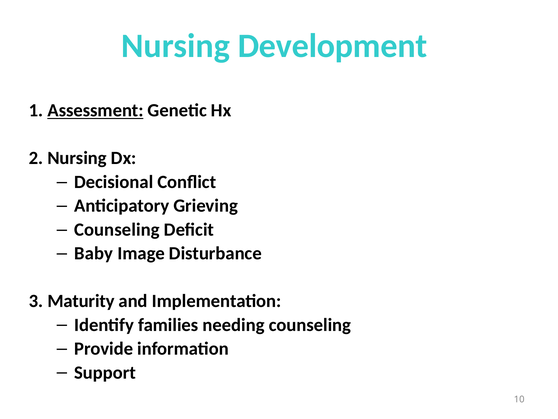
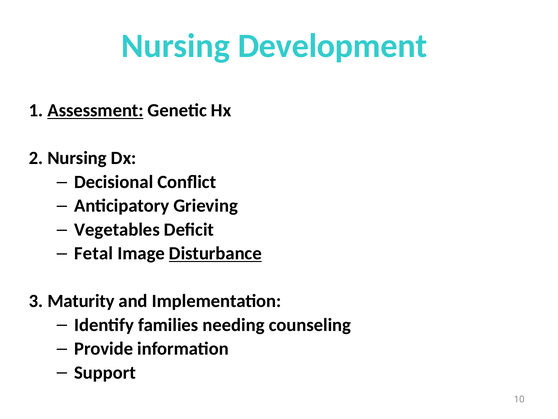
Counseling at (117, 229): Counseling -> Vegetables
Baby: Baby -> Fetal
Disturbance underline: none -> present
